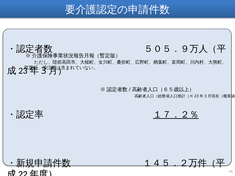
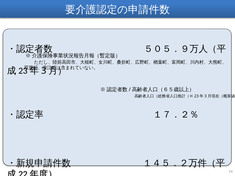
１７．２％ underline: present -> none
